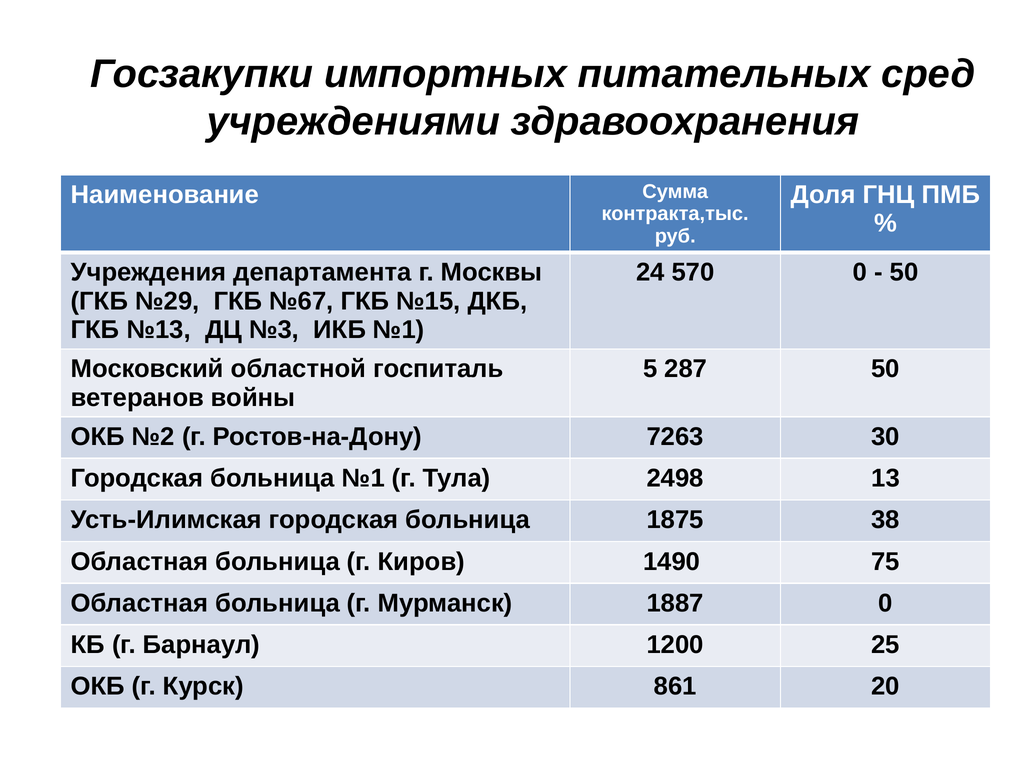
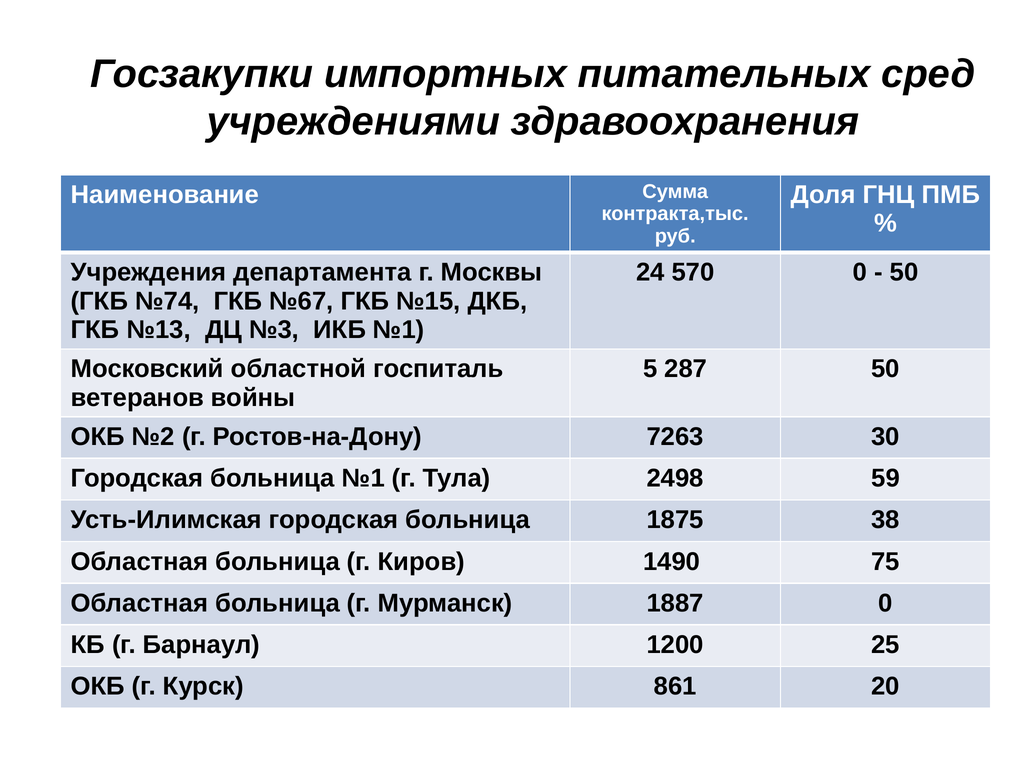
№29: №29 -> №74
13: 13 -> 59
